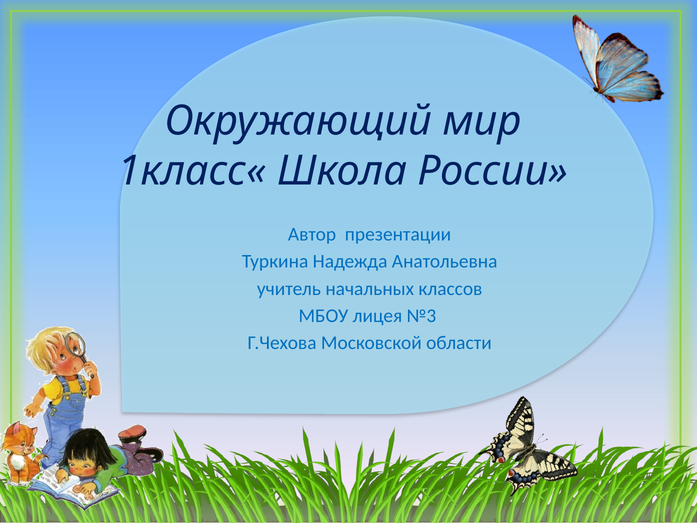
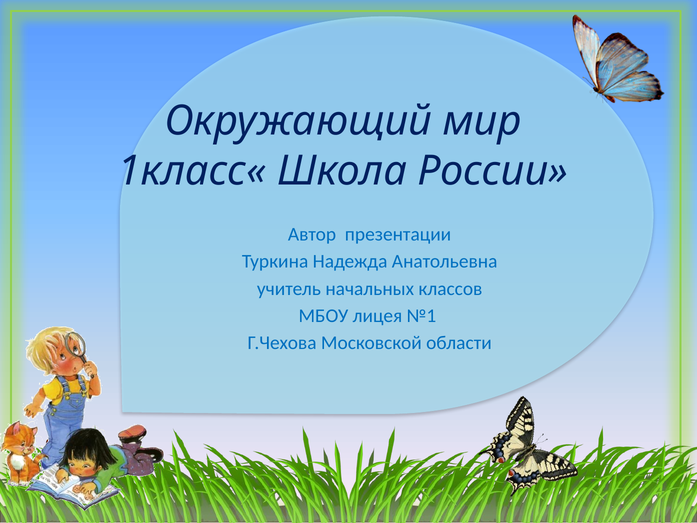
№3: №3 -> №1
